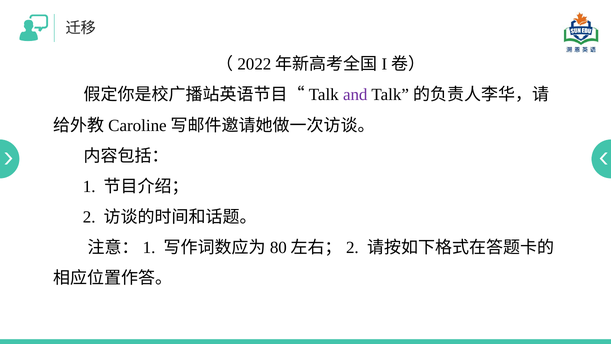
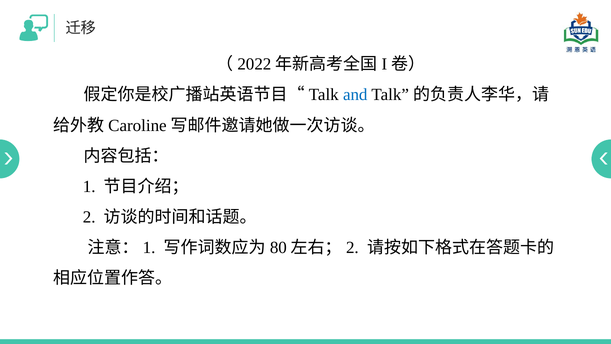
and colour: purple -> blue
